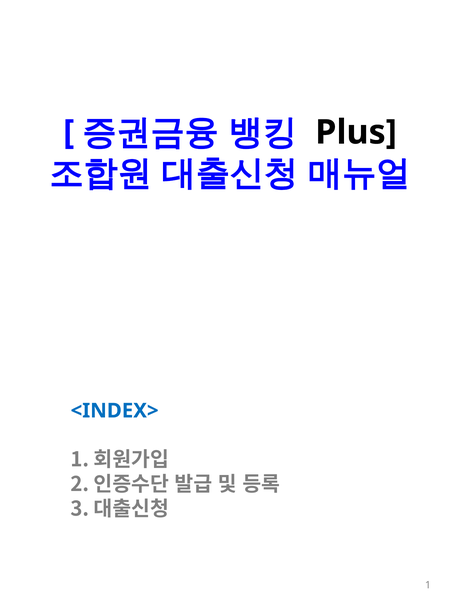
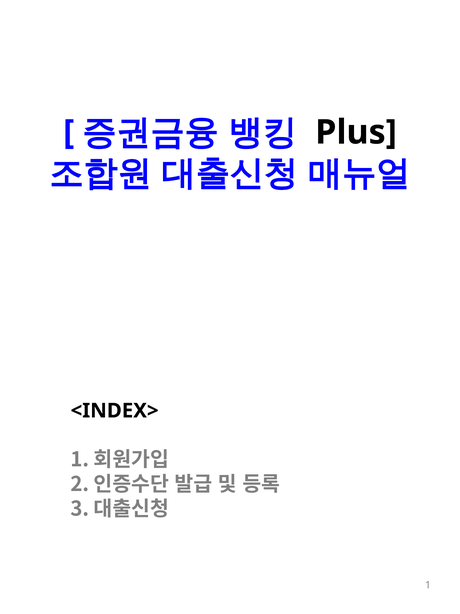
<INDEX> colour: blue -> black
